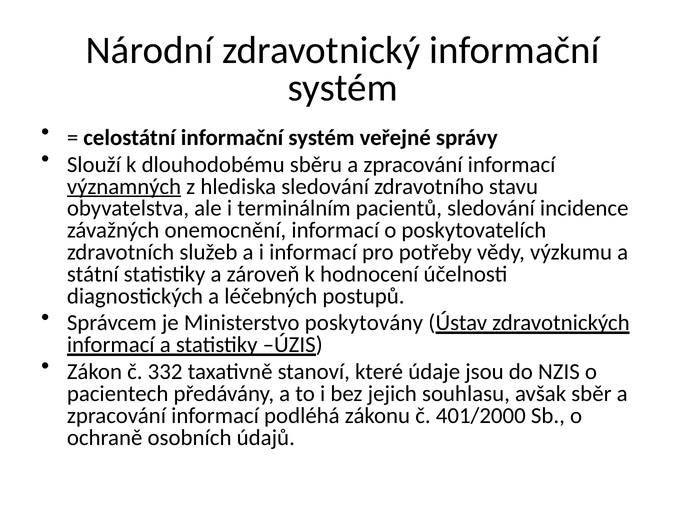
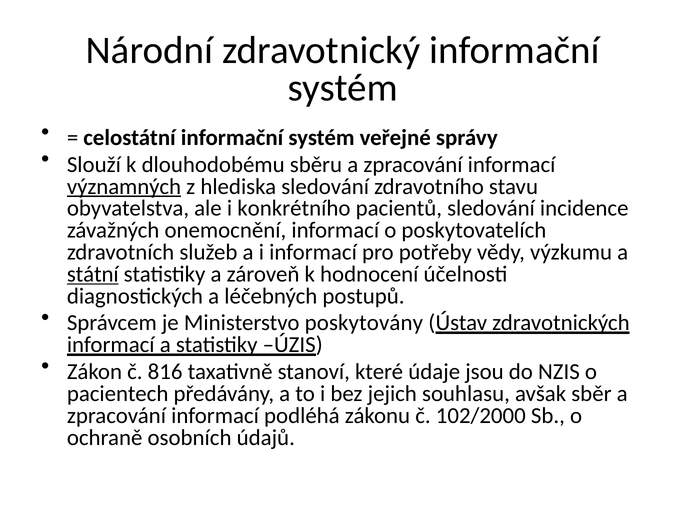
terminálním: terminálním -> konkrétního
státní underline: none -> present
332: 332 -> 816
401/2000: 401/2000 -> 102/2000
